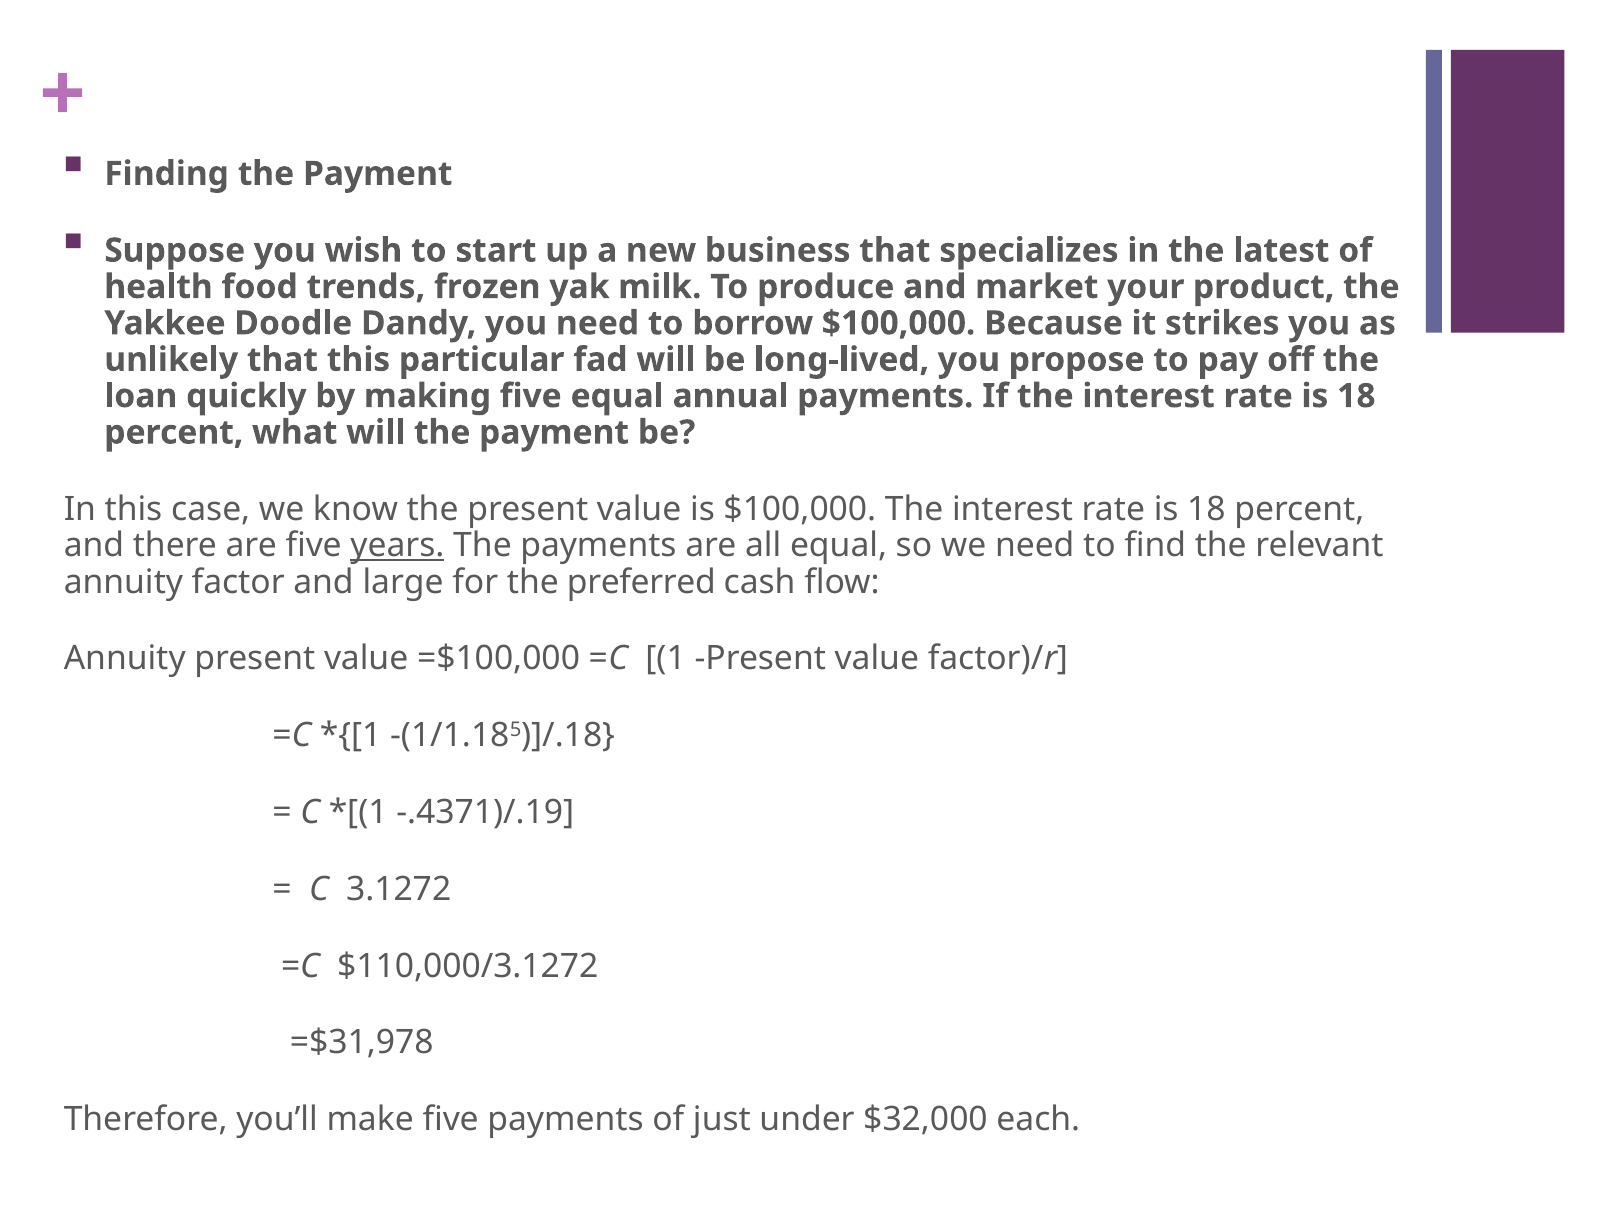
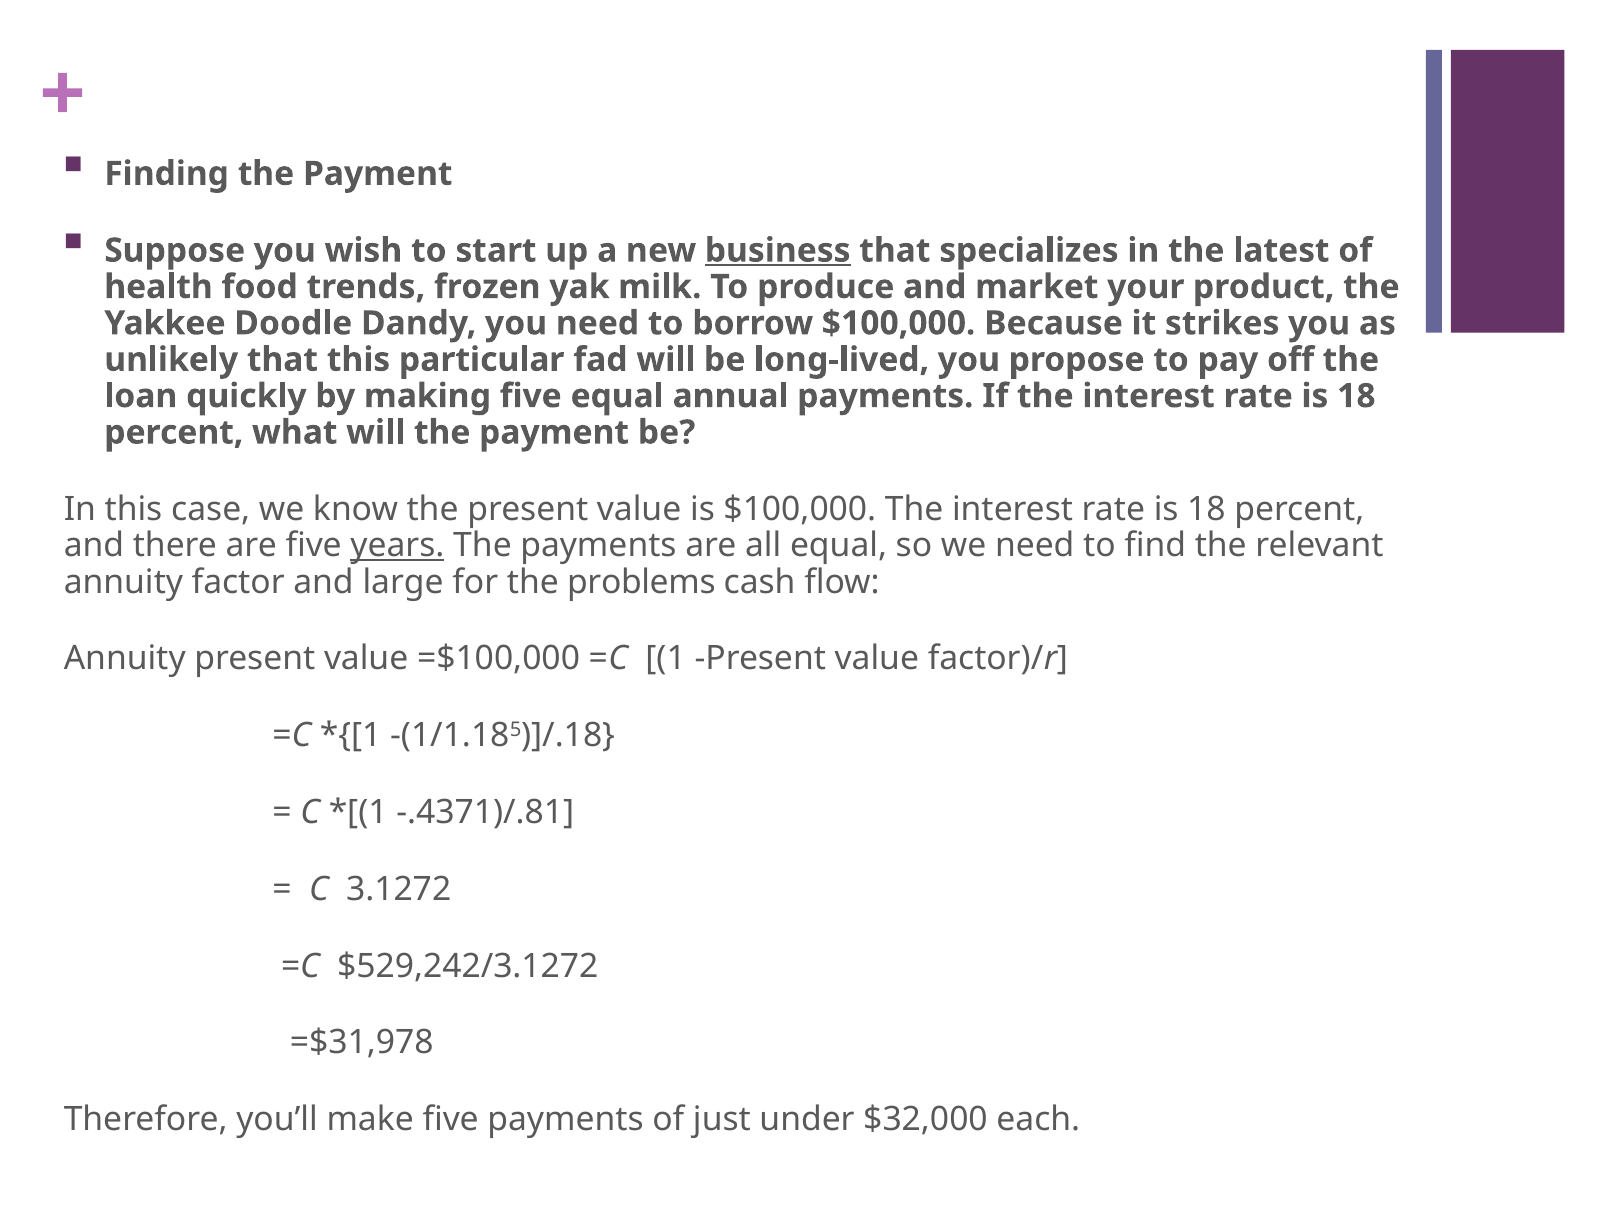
business underline: none -> present
preferred: preferred -> problems
-.4371)/.19: -.4371)/.19 -> -.4371)/.81
$110,000/3.1272: $110,000/3.1272 -> $529,242/3.1272
